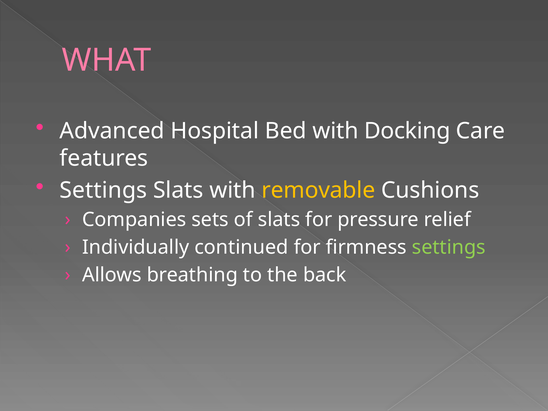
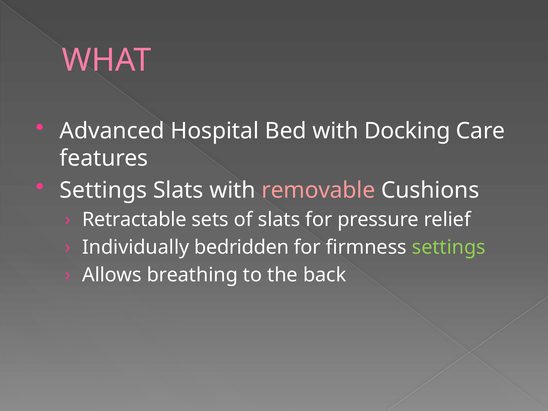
removable colour: yellow -> pink
Companies: Companies -> Retractable
continued: continued -> bedridden
